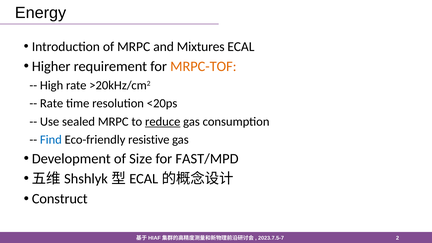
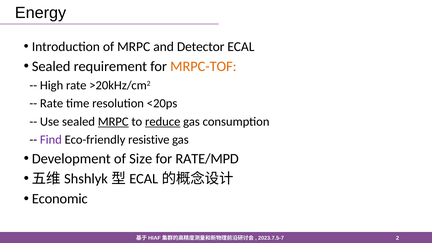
Mixtures: Mixtures -> Detector
Higher at (51, 66): Higher -> Sealed
MRPC at (113, 122) underline: none -> present
Find colour: blue -> purple
FAST/MPD: FAST/MPD -> RATE/MPD
Construct: Construct -> Economic
